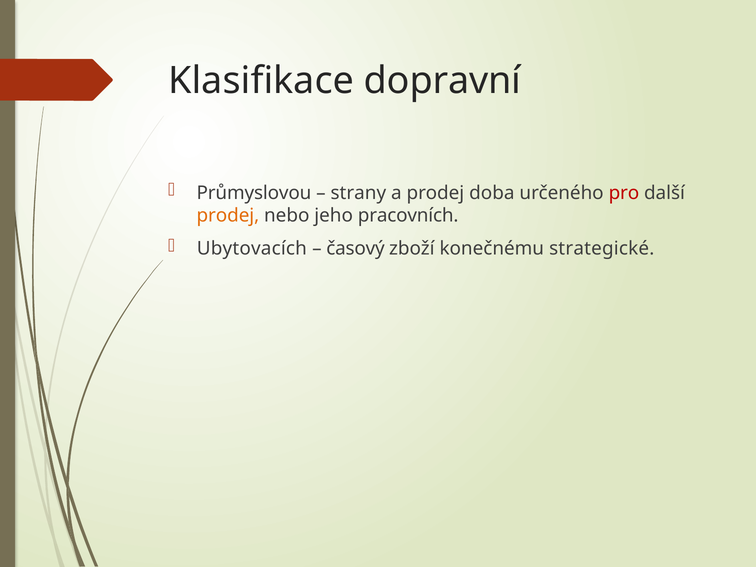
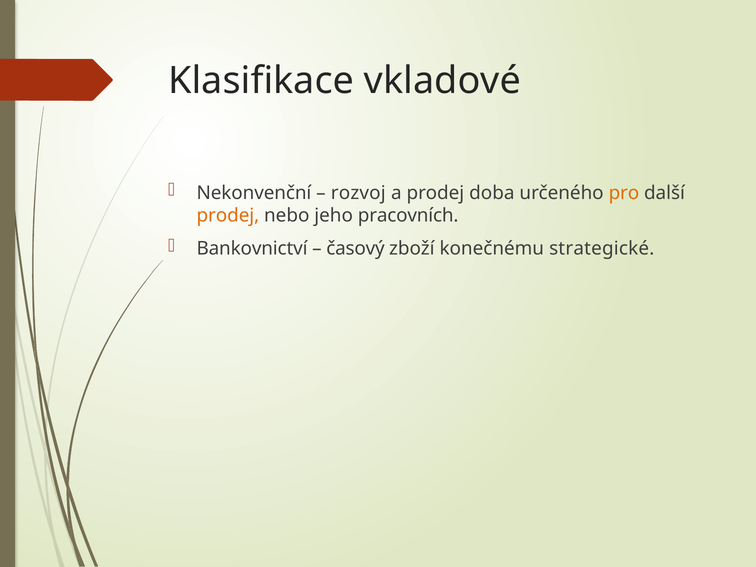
dopravní: dopravní -> vkladové
Průmyslovou: Průmyslovou -> Nekonvenční
strany: strany -> rozvoj
pro colour: red -> orange
Ubytovacích: Ubytovacích -> Bankovnictví
